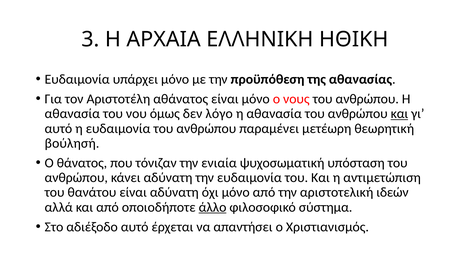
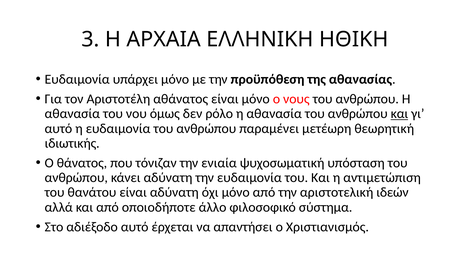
λόγο: λόγο -> ρόλο
βούλησή: βούλησή -> ιδιωτικής
άλλο underline: present -> none
